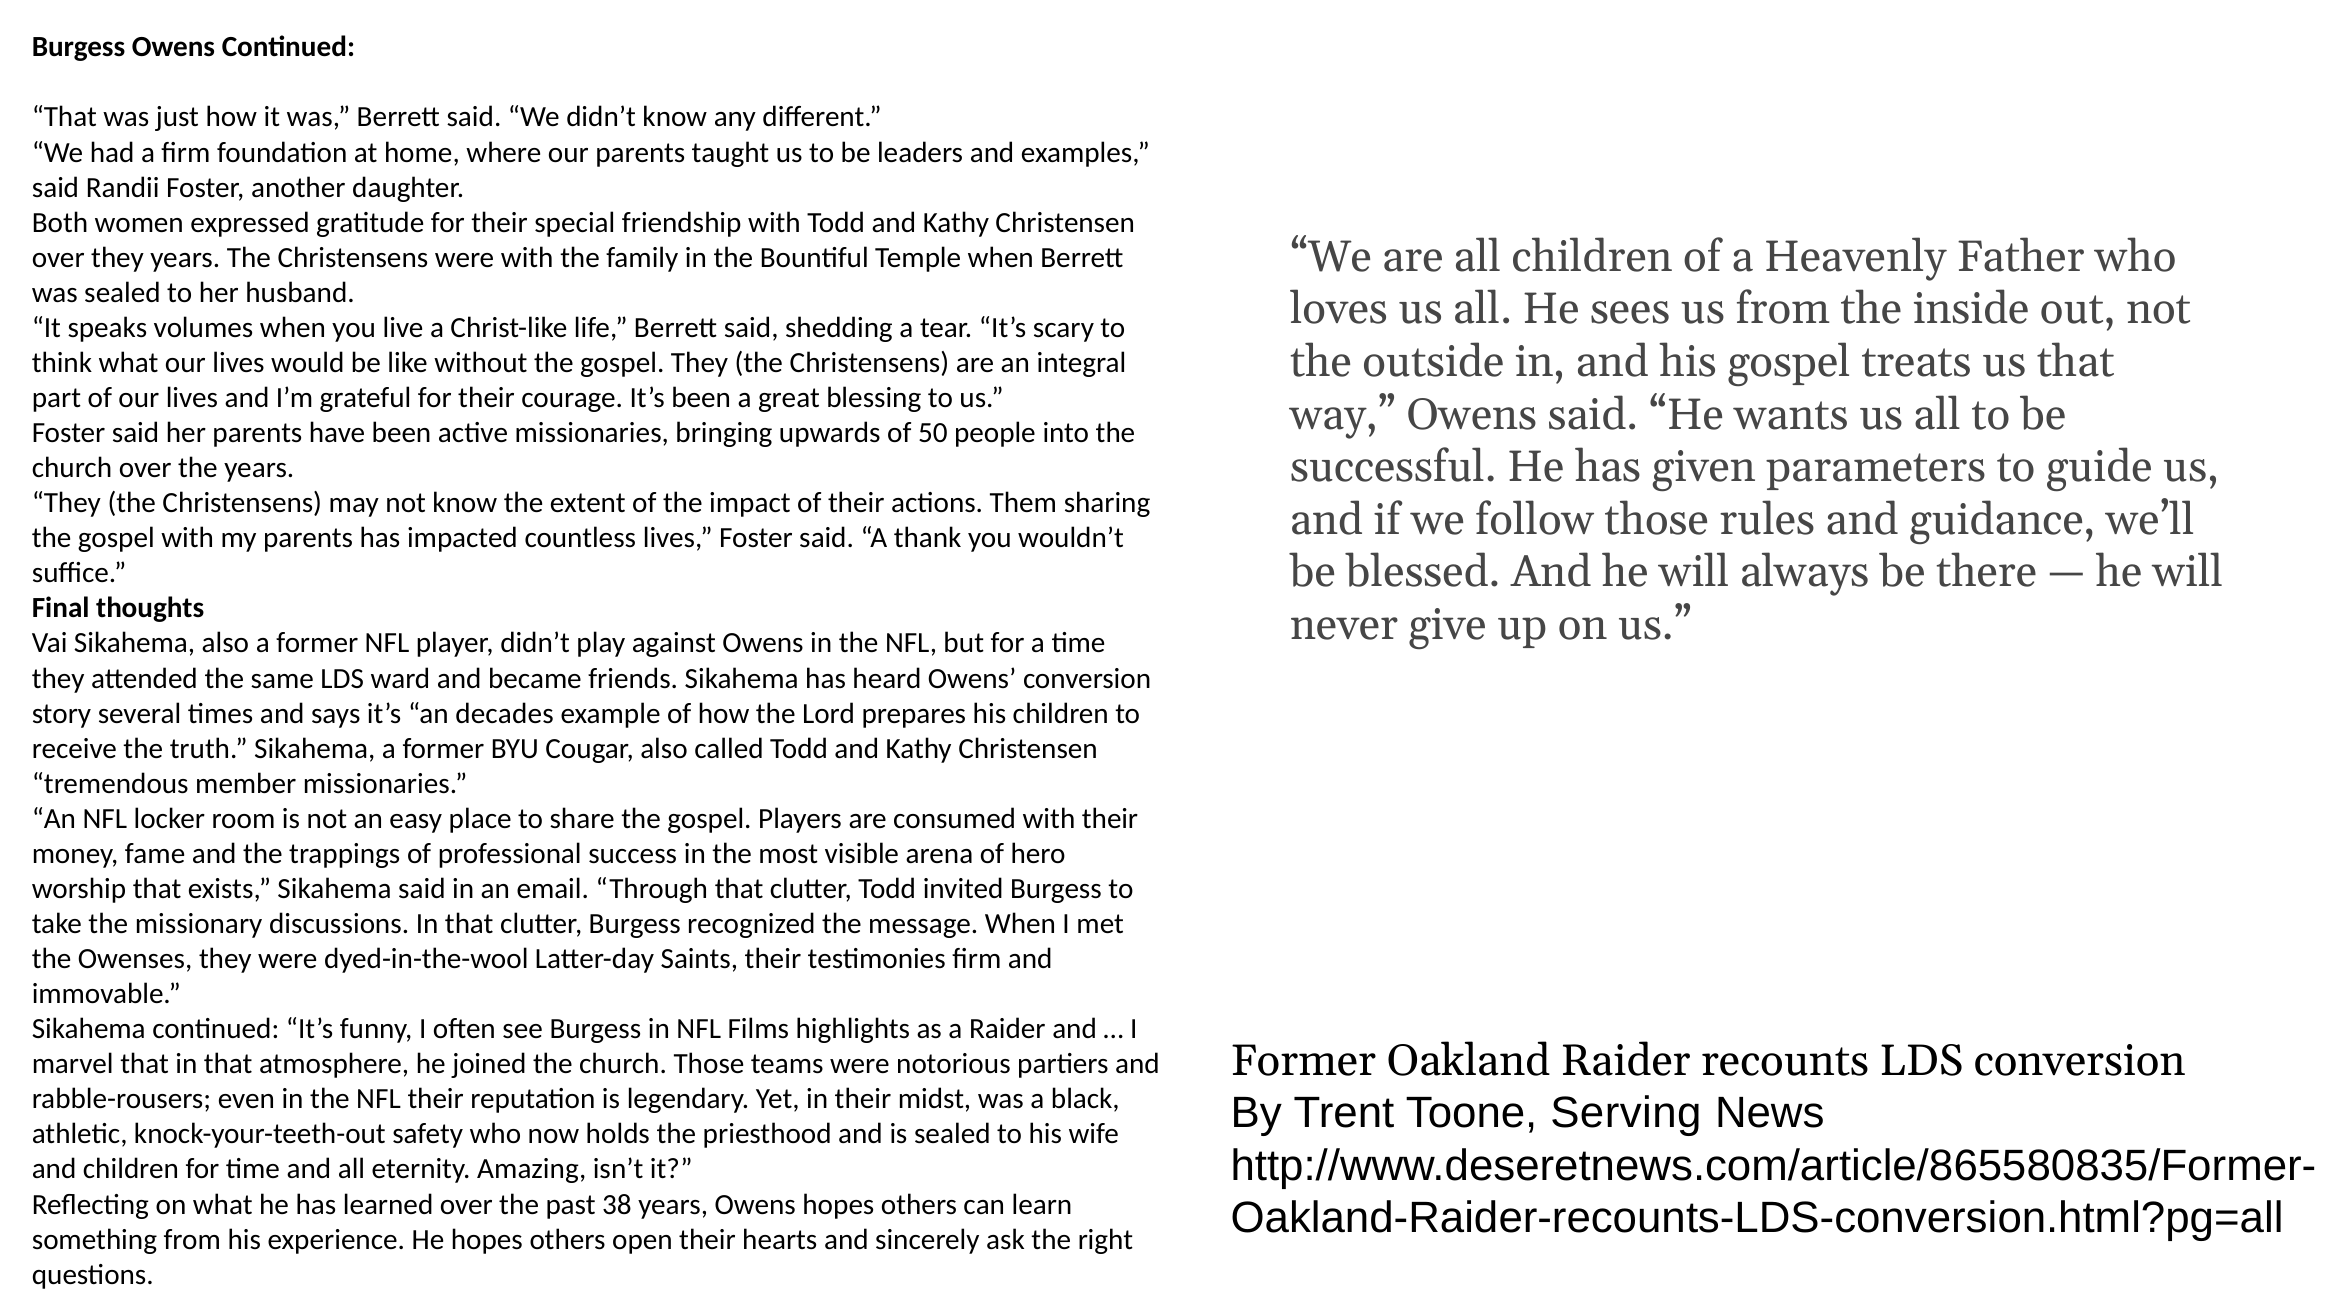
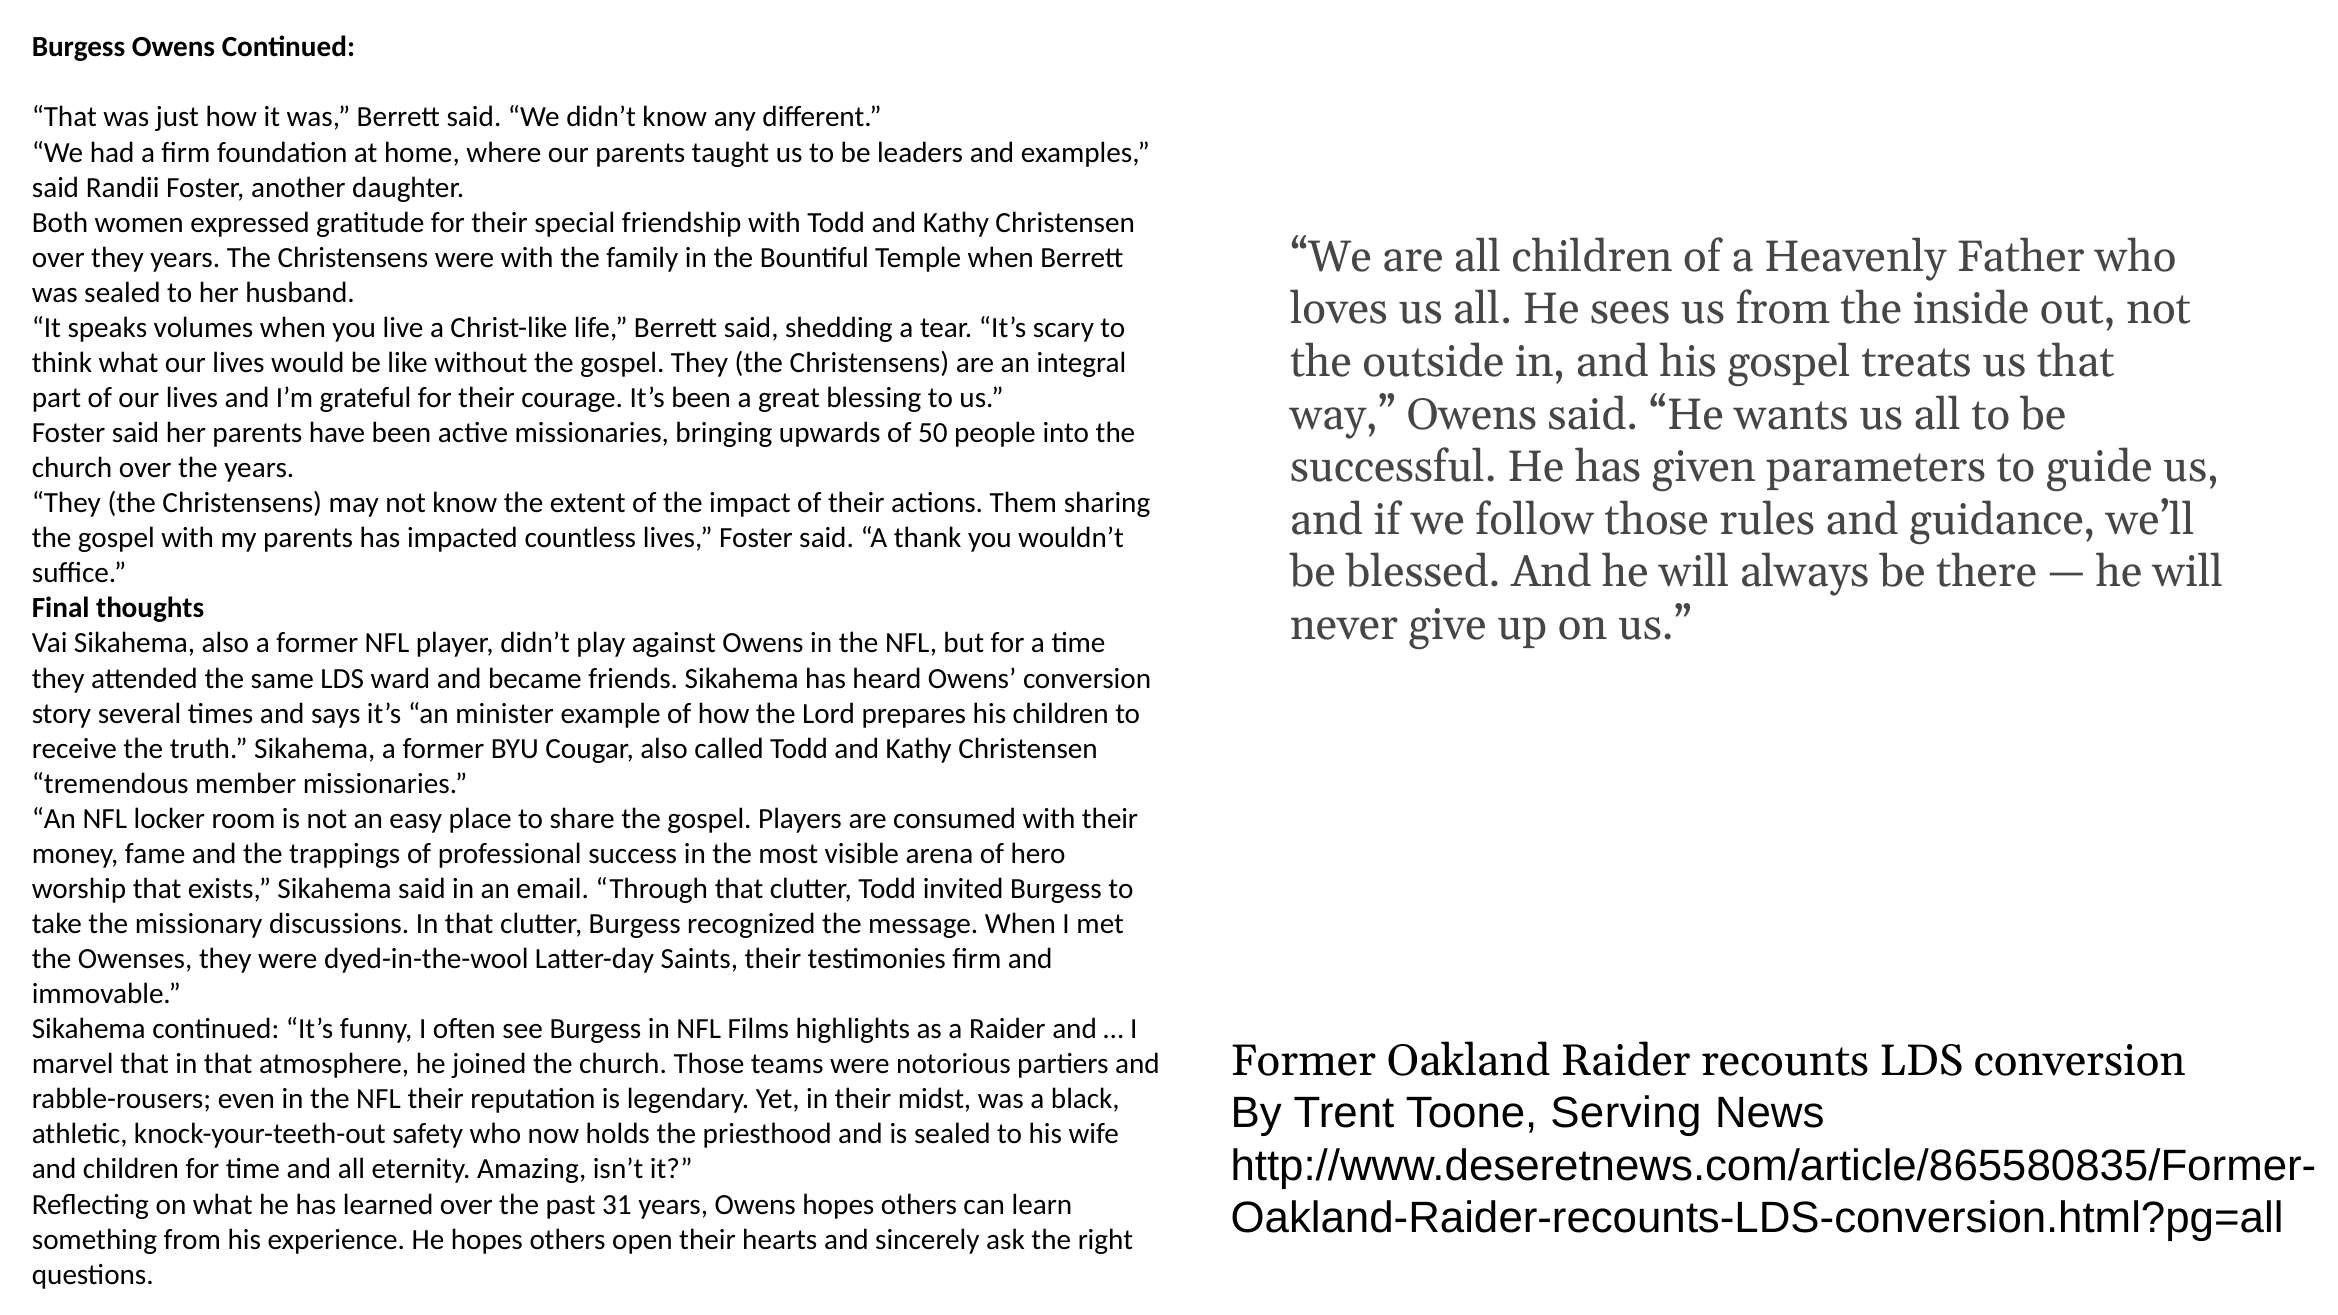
decades: decades -> minister
38: 38 -> 31
